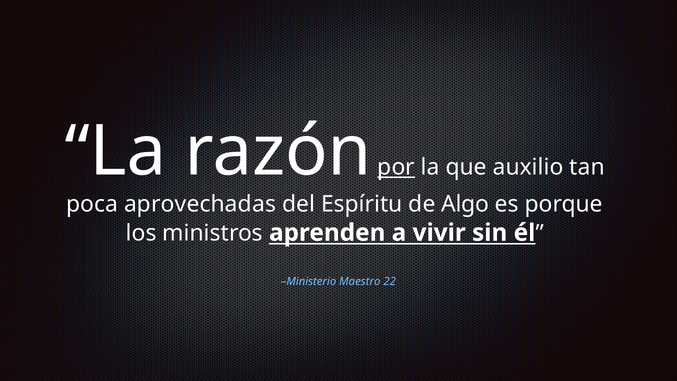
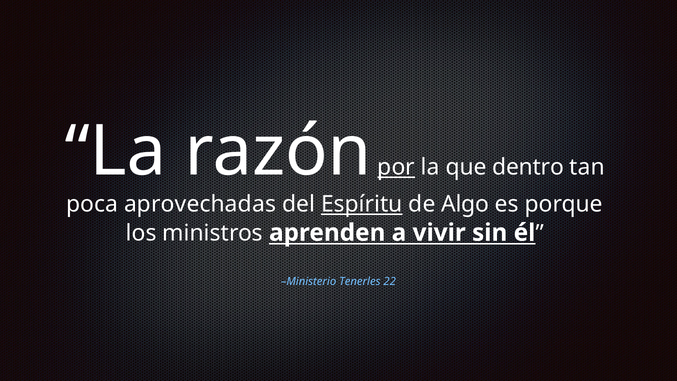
auxilio: auxilio -> dentro
Espíritu underline: none -> present
Maestro: Maestro -> Tenerles
